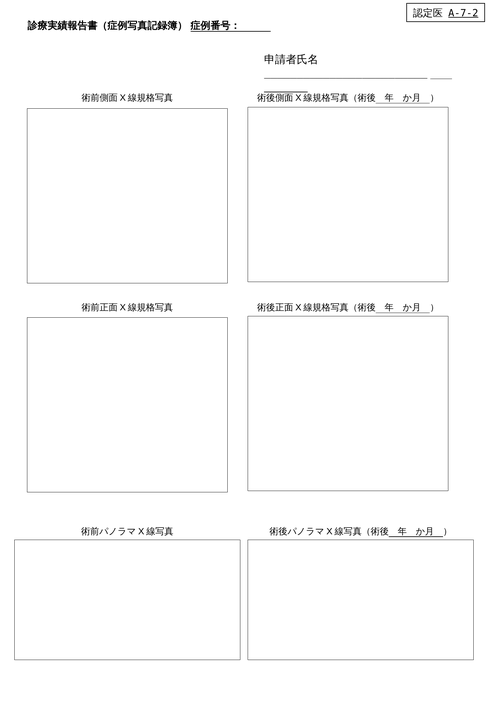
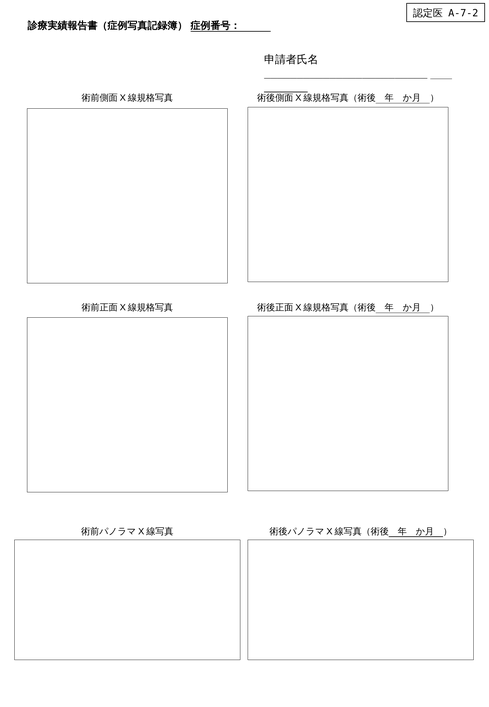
A-7-2 underline: present -> none
